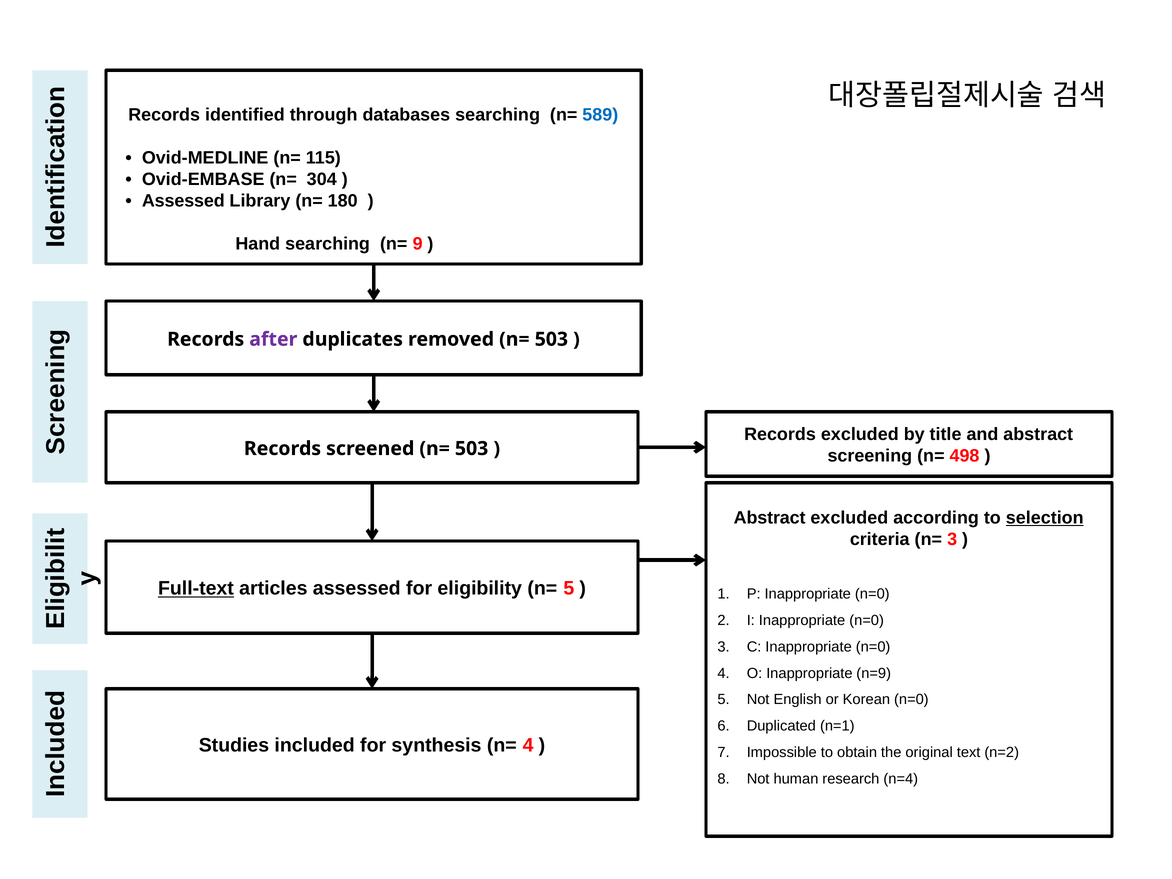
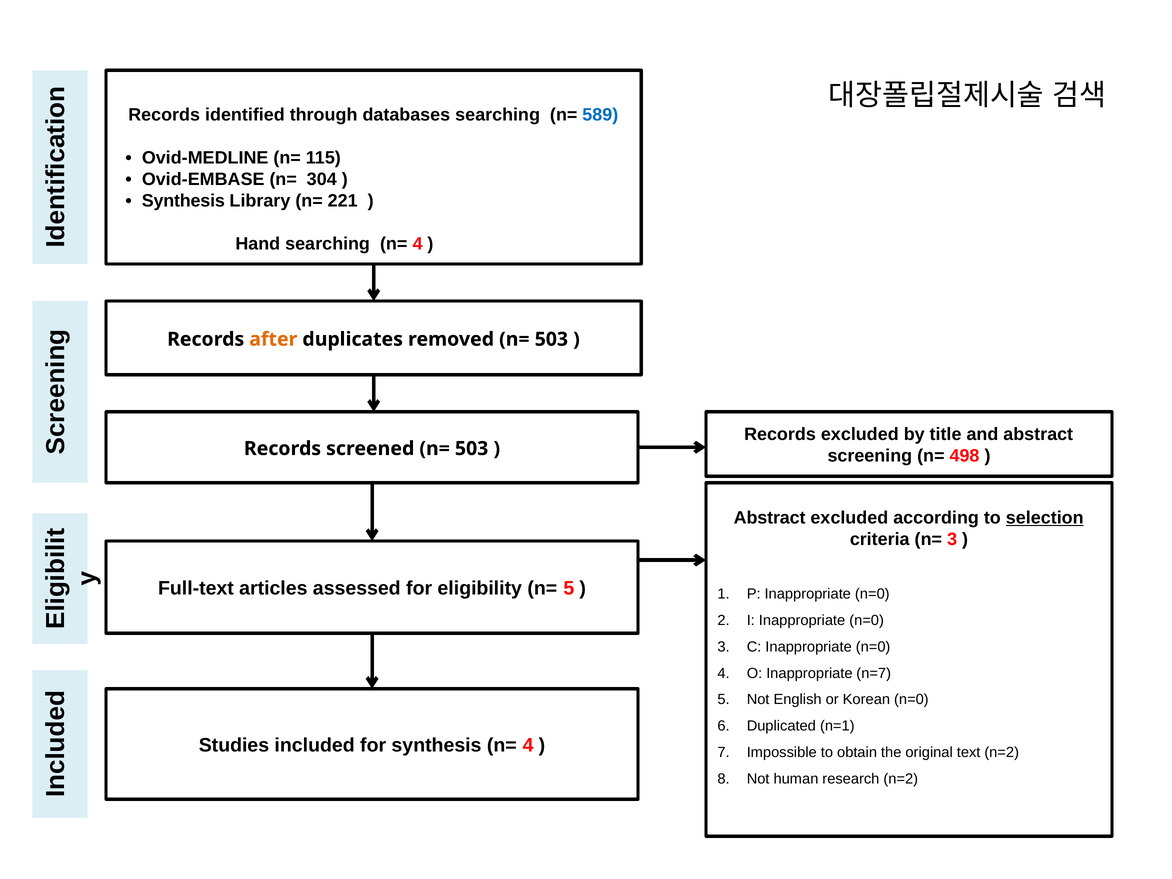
Assessed at (183, 201): Assessed -> Synthesis
180: 180 -> 221
searching n= 9: 9 -> 4
after colour: purple -> orange
Full-text underline: present -> none
n=9: n=9 -> n=7
research n=4: n=4 -> n=2
